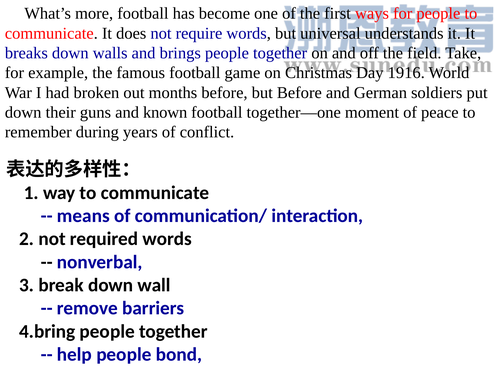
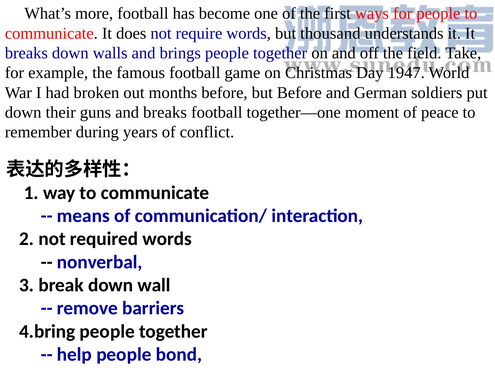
universal: universal -> thousand
1916: 1916 -> 1947
and known: known -> breaks
